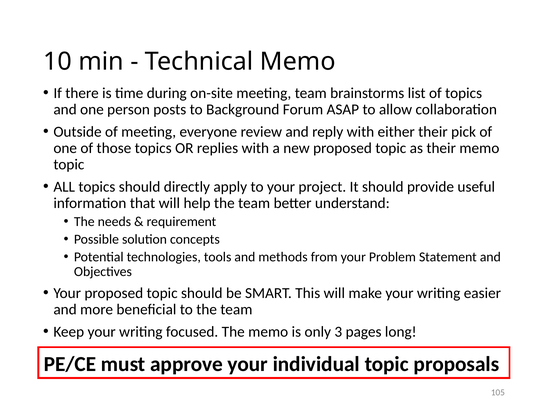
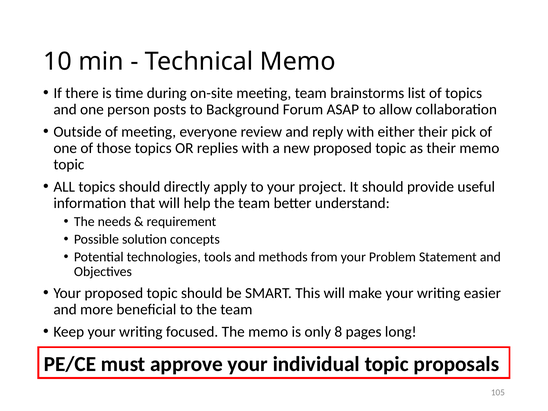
3: 3 -> 8
